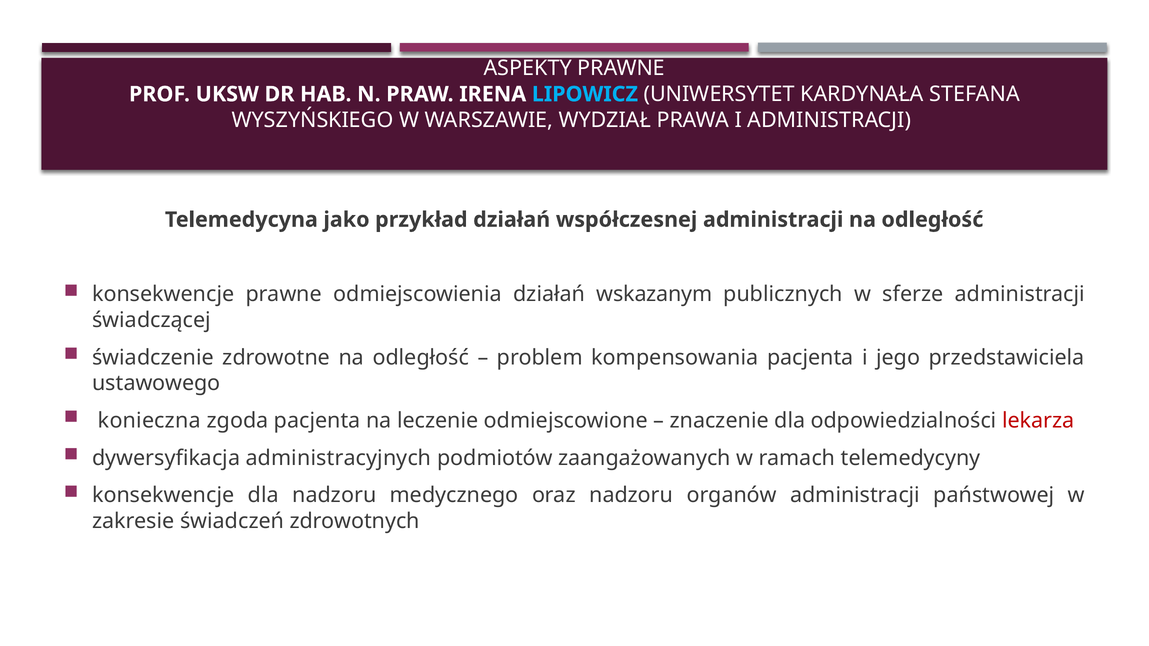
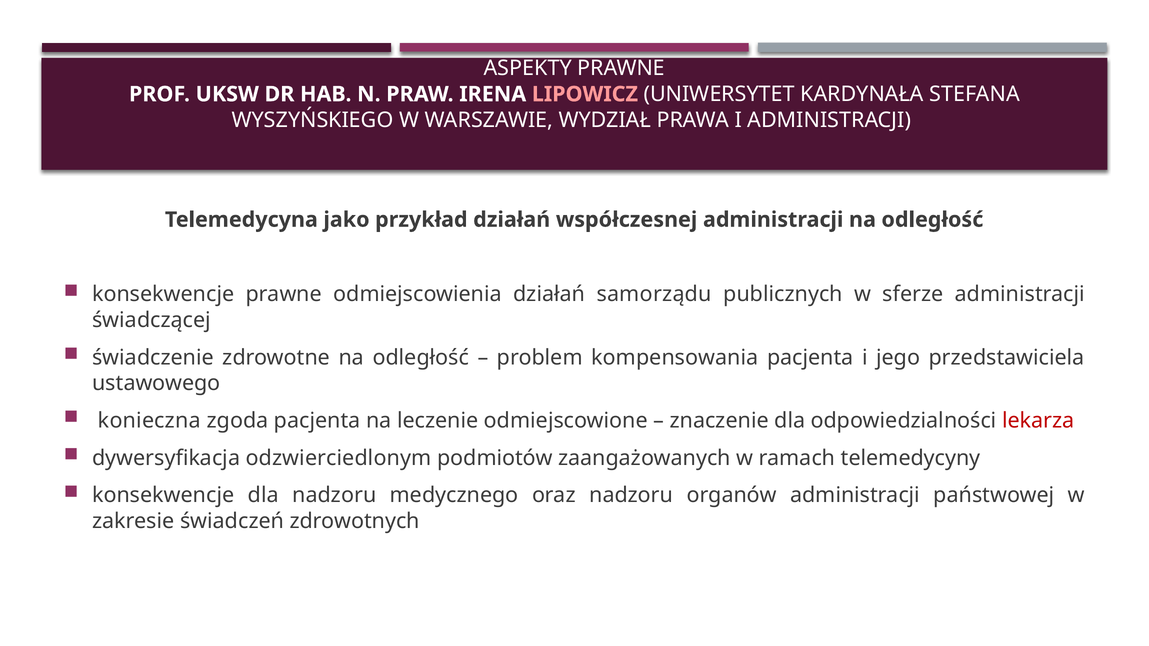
LIPOWICZ colour: light blue -> pink
wskazanym: wskazanym -> samorządu
administracyjnych: administracyjnych -> odzwierciedlonym
